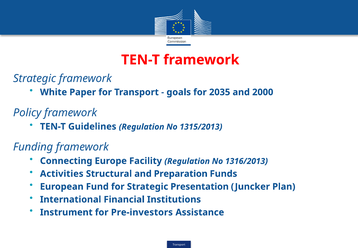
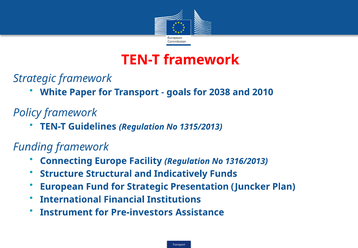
2035: 2035 -> 2038
2000: 2000 -> 2010
Activities: Activities -> Structure
Preparation: Preparation -> Indicatively
